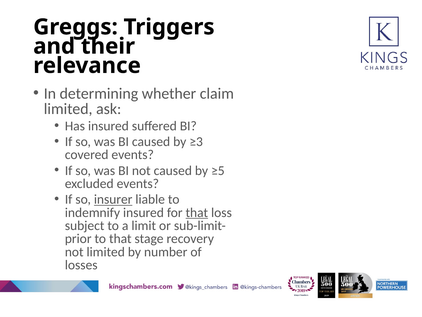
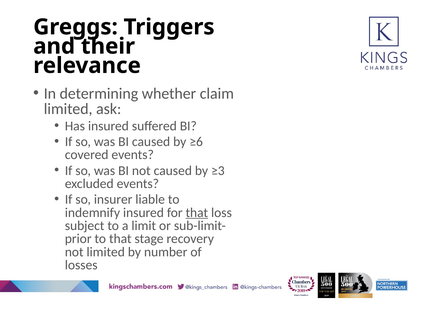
≥3: ≥3 -> ≥6
≥5: ≥5 -> ≥3
insurer underline: present -> none
